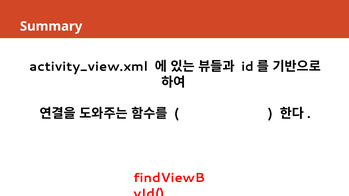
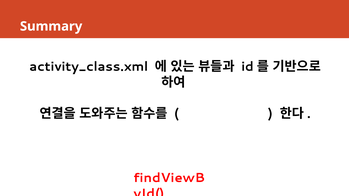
activity_view.xml: activity_view.xml -> activity_class.xml
